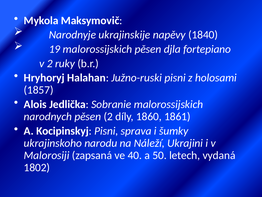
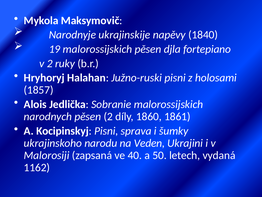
Náleží: Náleží -> Veden
1802: 1802 -> 1162
